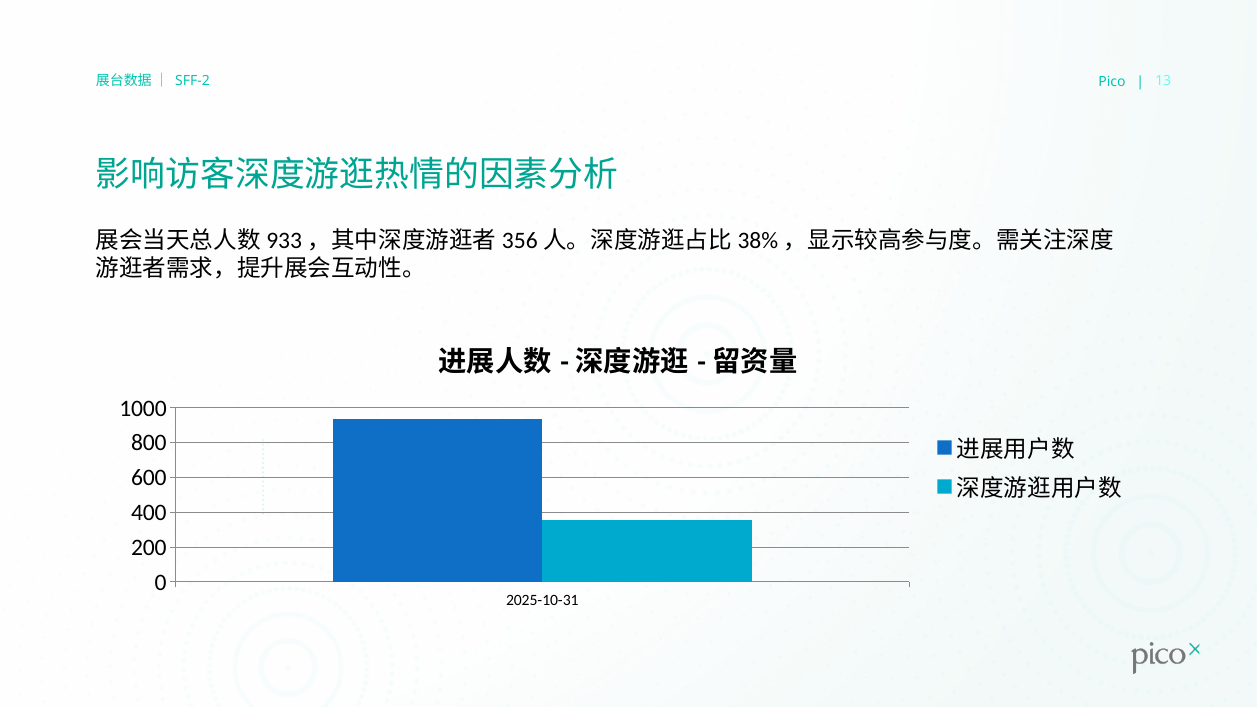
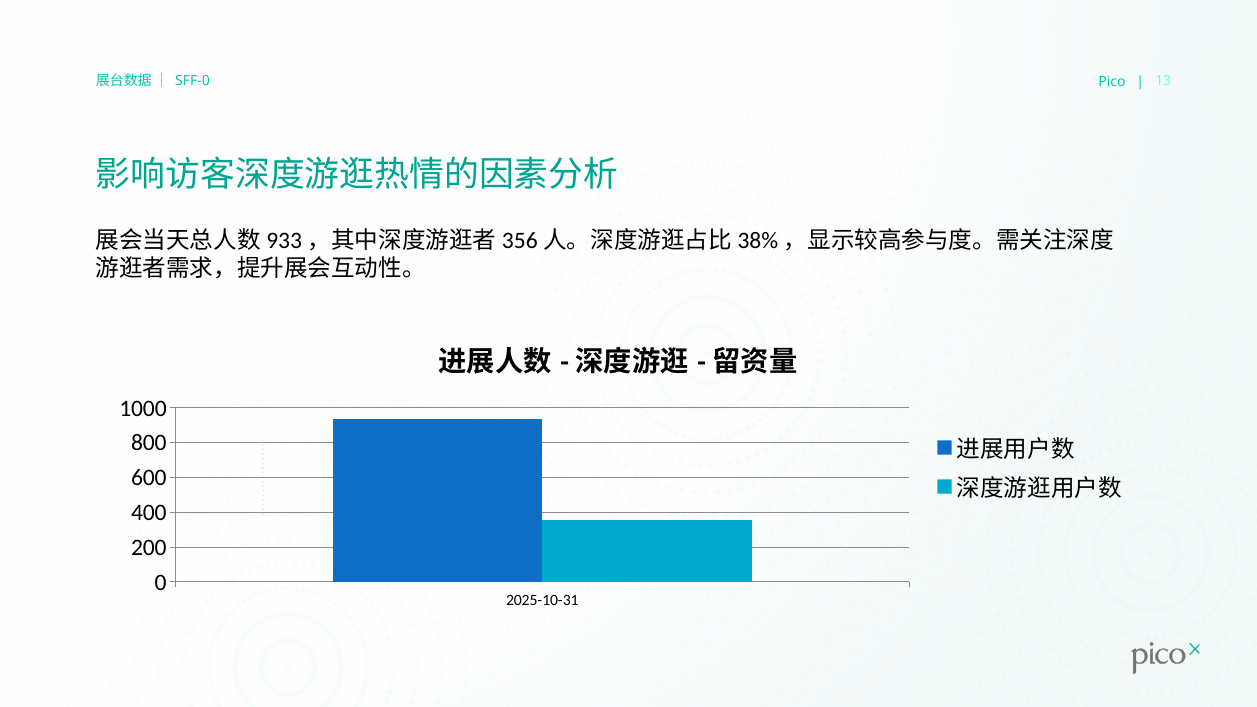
SFF-2: SFF-2 -> SFF-0
